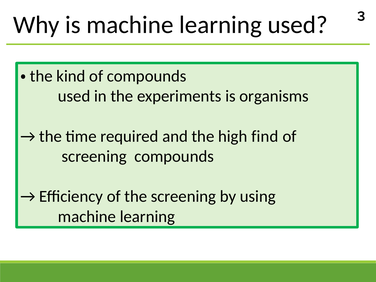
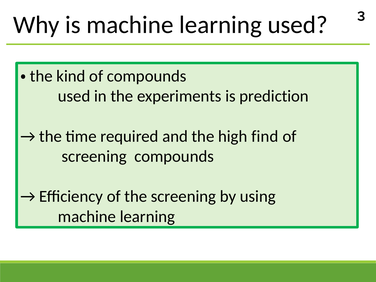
organisms: organisms -> prediction
